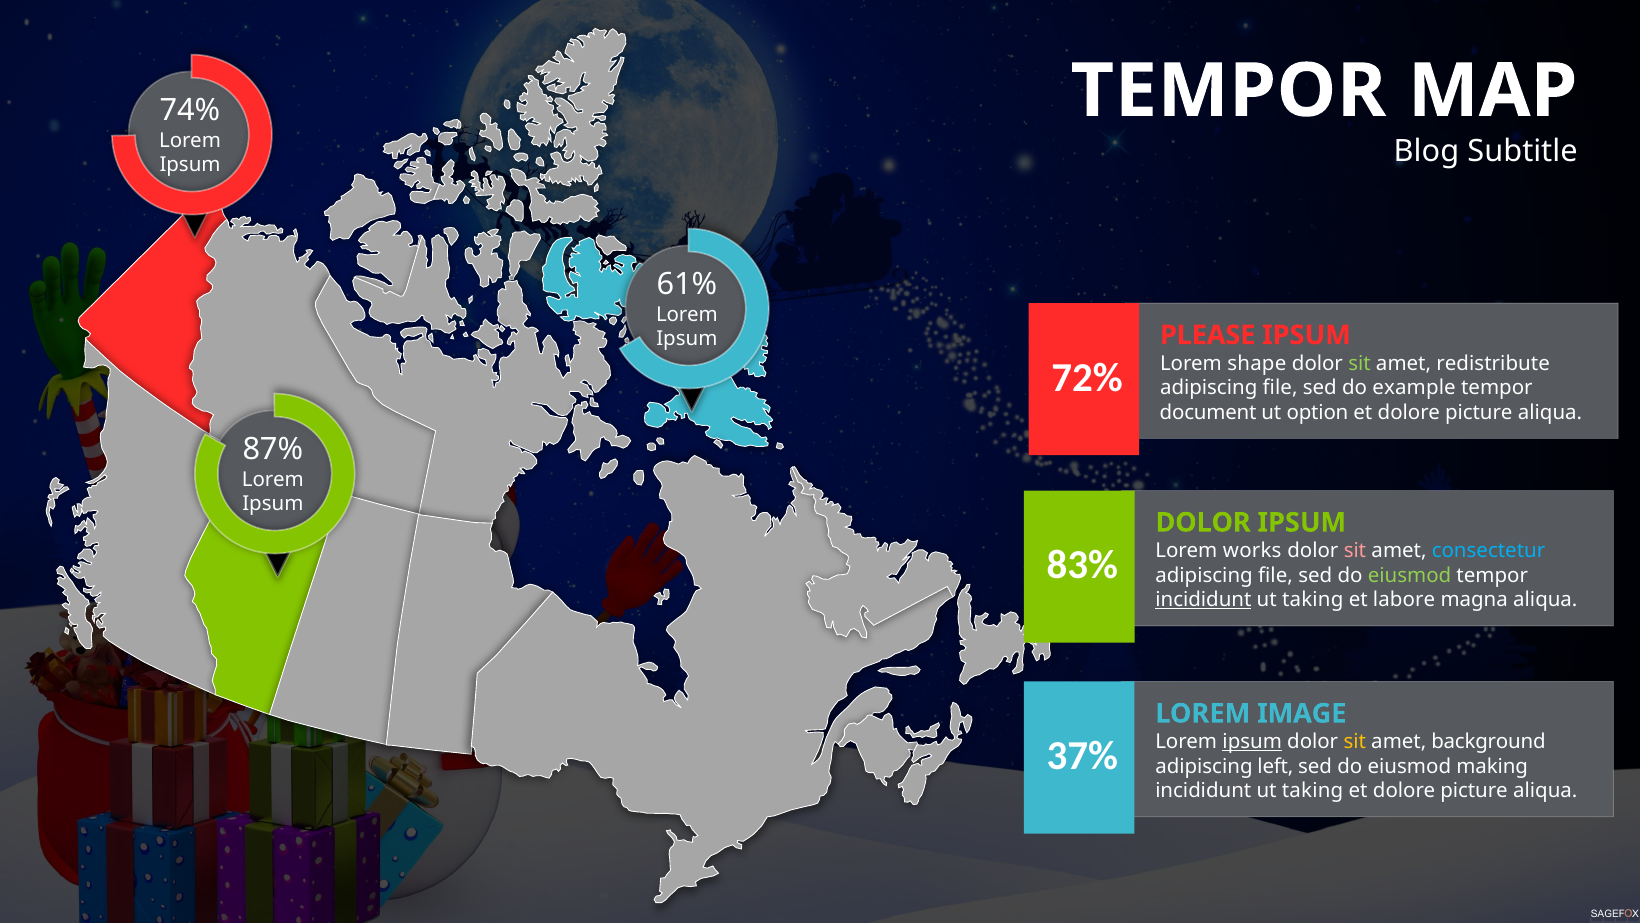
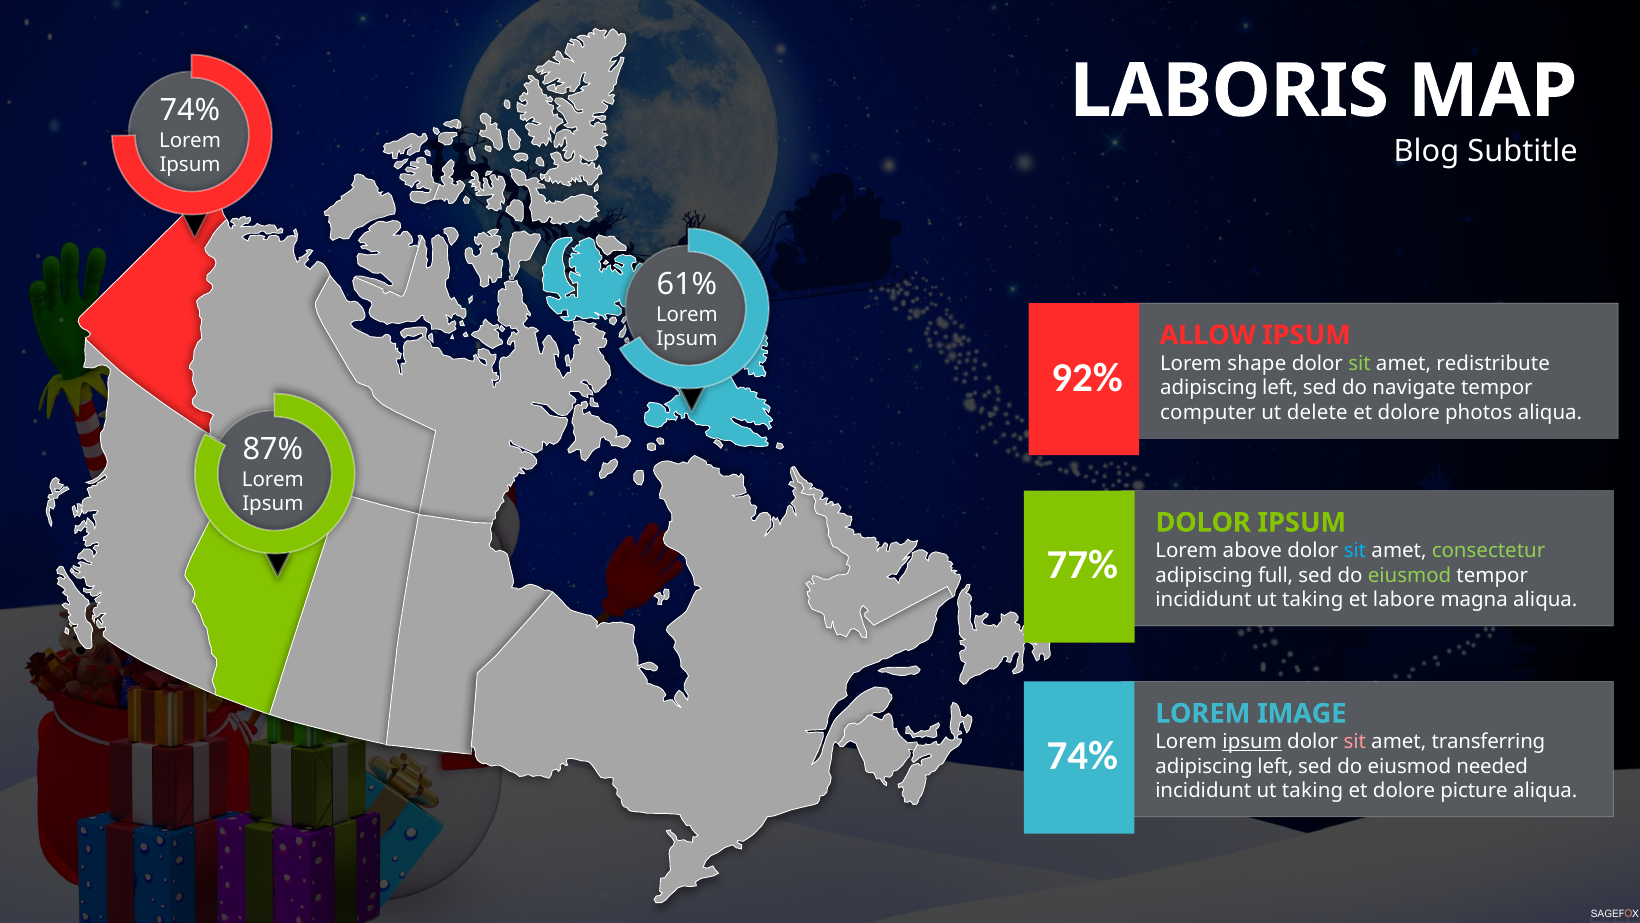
TEMPOR at (1229, 91): TEMPOR -> LABORIS
PLEASE: PLEASE -> ALLOW
72%: 72% -> 92%
file at (1280, 388): file -> left
example: example -> navigate
document: document -> computer
option: option -> delete
picture at (1479, 412): picture -> photos
works: works -> above
sit at (1355, 551) colour: pink -> light blue
consectetur colour: light blue -> light green
83%: 83% -> 77%
file at (1275, 575): file -> full
incididunt at (1203, 600) underline: present -> none
sit at (1355, 741) colour: yellow -> pink
background: background -> transferring
37% at (1082, 756): 37% -> 74%
making: making -> needed
